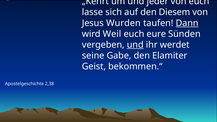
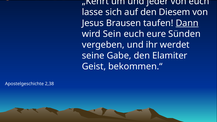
Wurden: Wurden -> Brausen
Weil: Weil -> Sein
und at (135, 45) underline: present -> none
